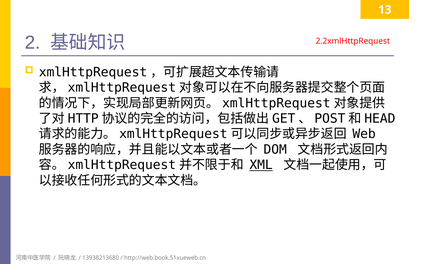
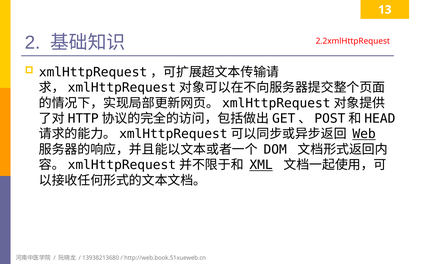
Web underline: none -> present
